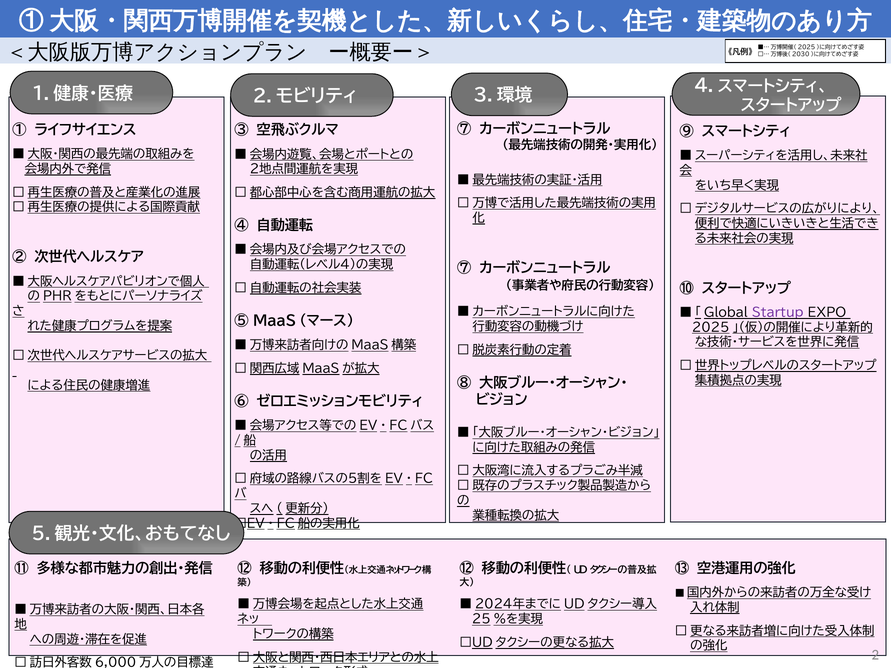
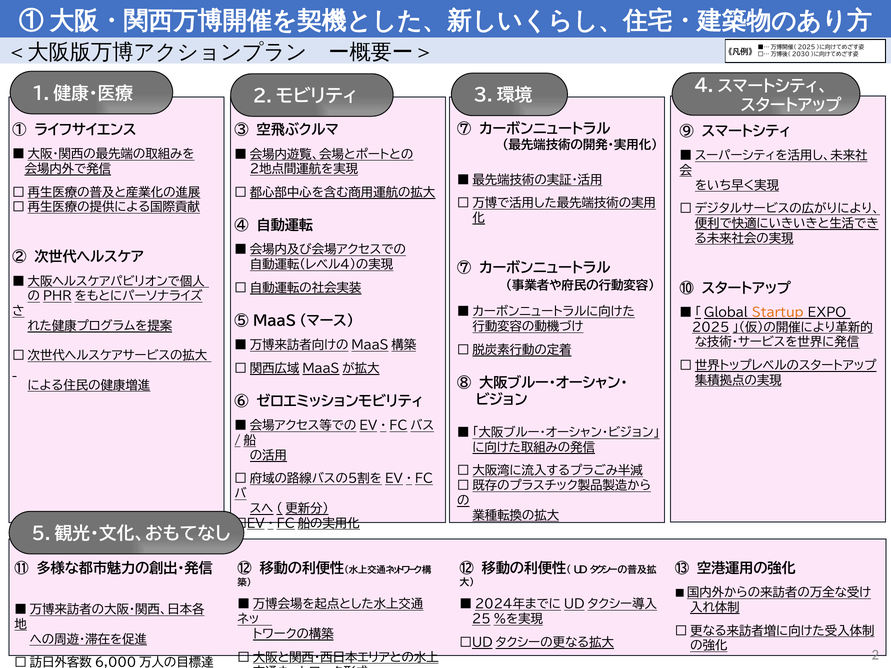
Startup colour: purple -> orange
